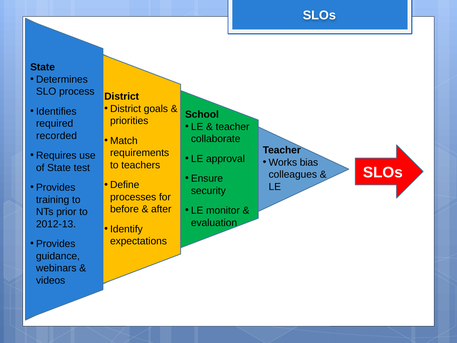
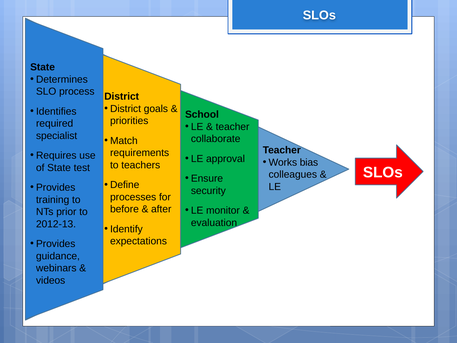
recorded: recorded -> specialist
